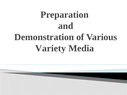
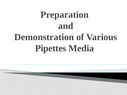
Variety: Variety -> Pipettes
